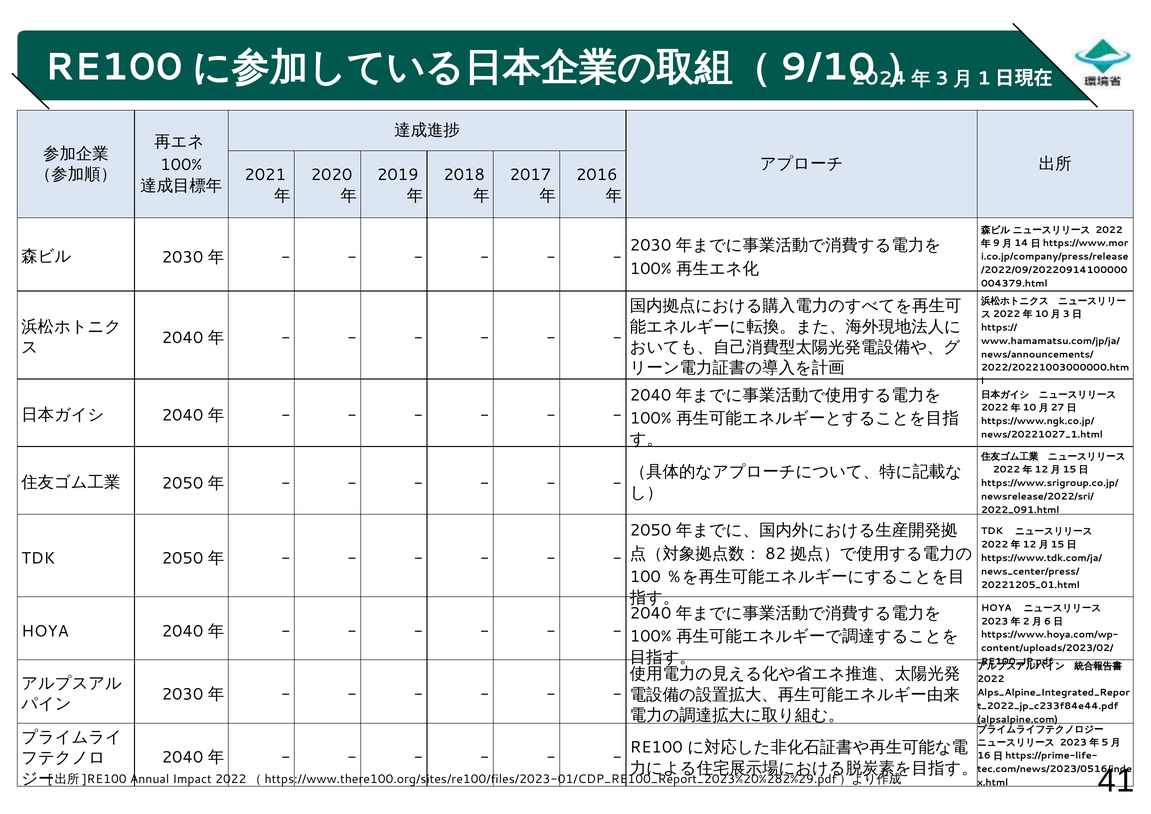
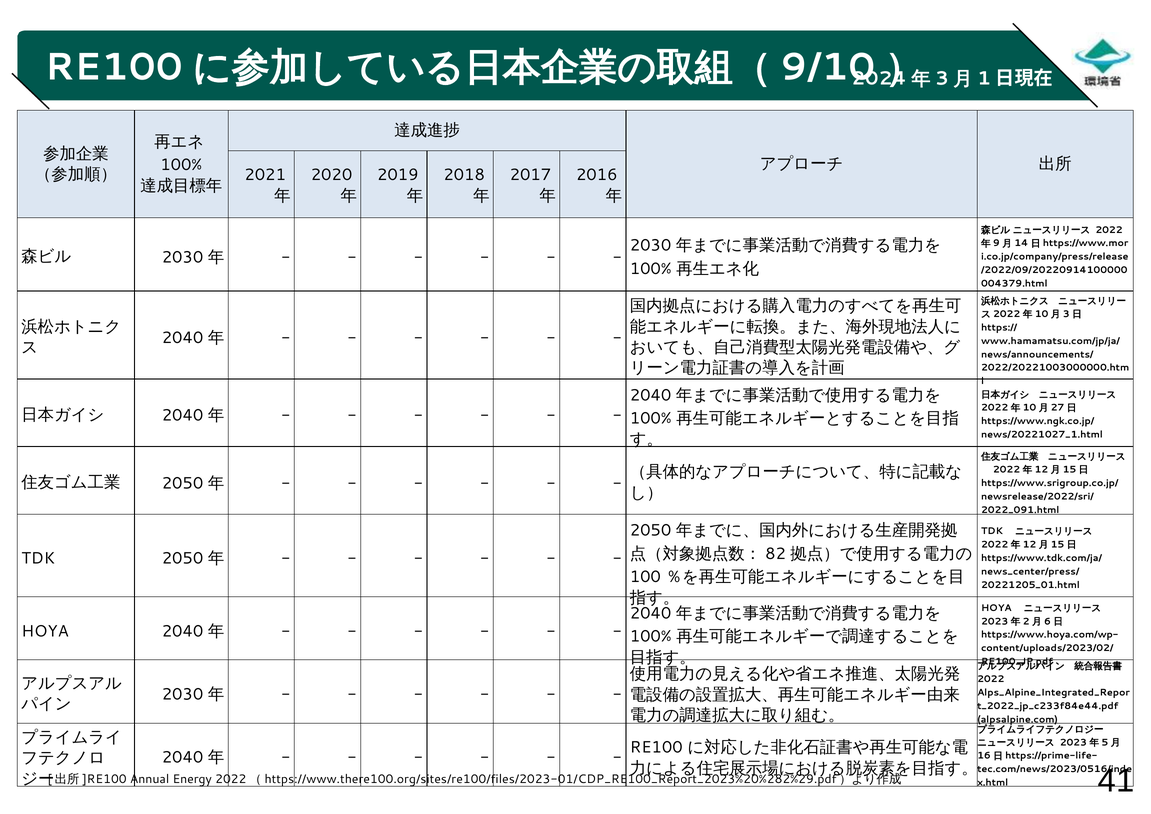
Impact: Impact -> Energy
